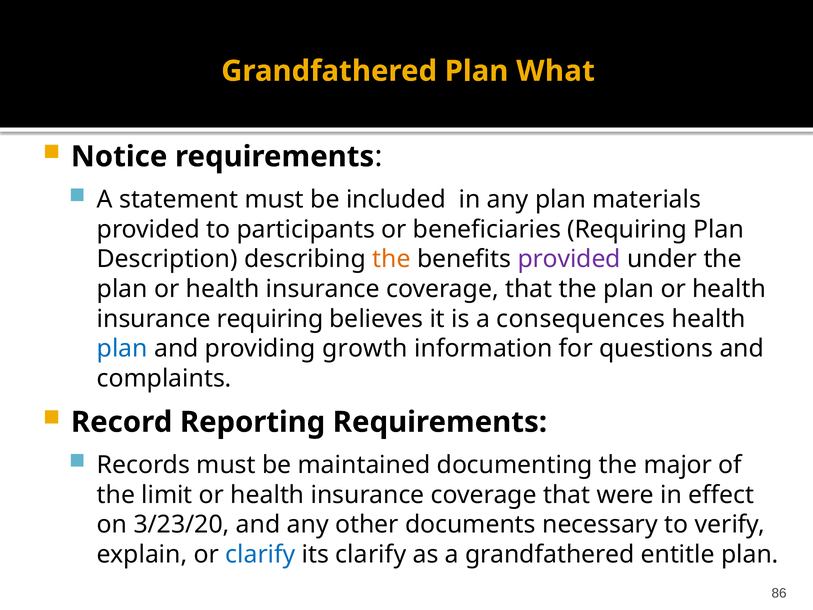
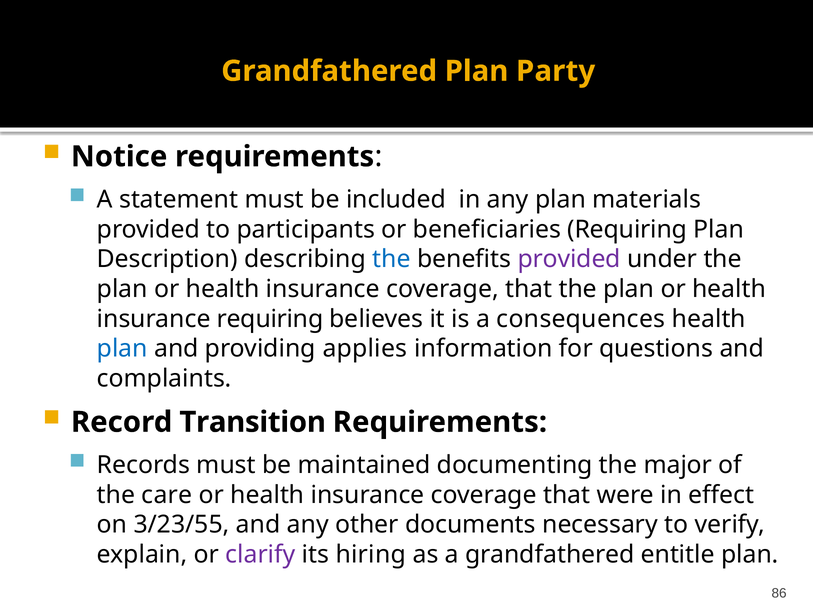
What: What -> Party
the at (391, 259) colour: orange -> blue
growth: growth -> applies
Reporting: Reporting -> Transition
limit: limit -> care
3/23/20: 3/23/20 -> 3/23/55
clarify at (260, 554) colour: blue -> purple
its clarify: clarify -> hiring
